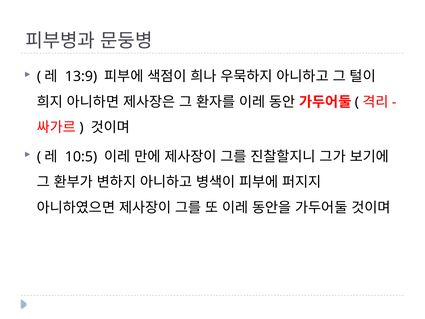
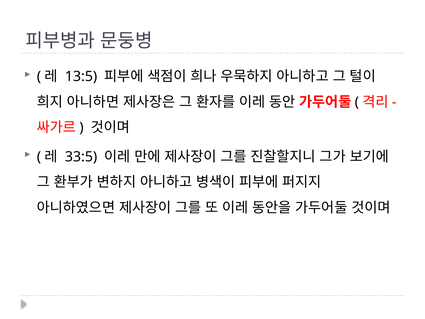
13:9: 13:9 -> 13:5
10:5: 10:5 -> 33:5
